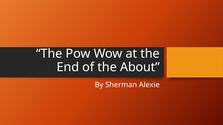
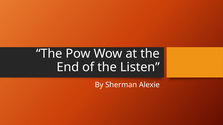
About: About -> Listen
